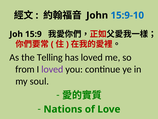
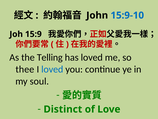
from: from -> thee
loved at (52, 69) colour: purple -> blue
Nations: Nations -> Distinct
